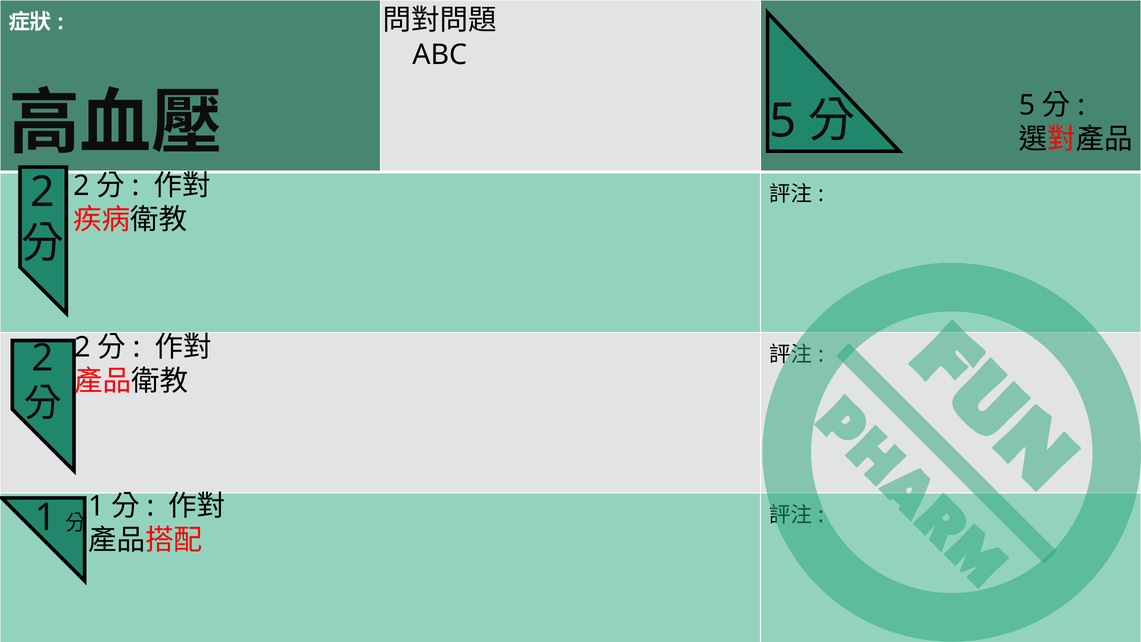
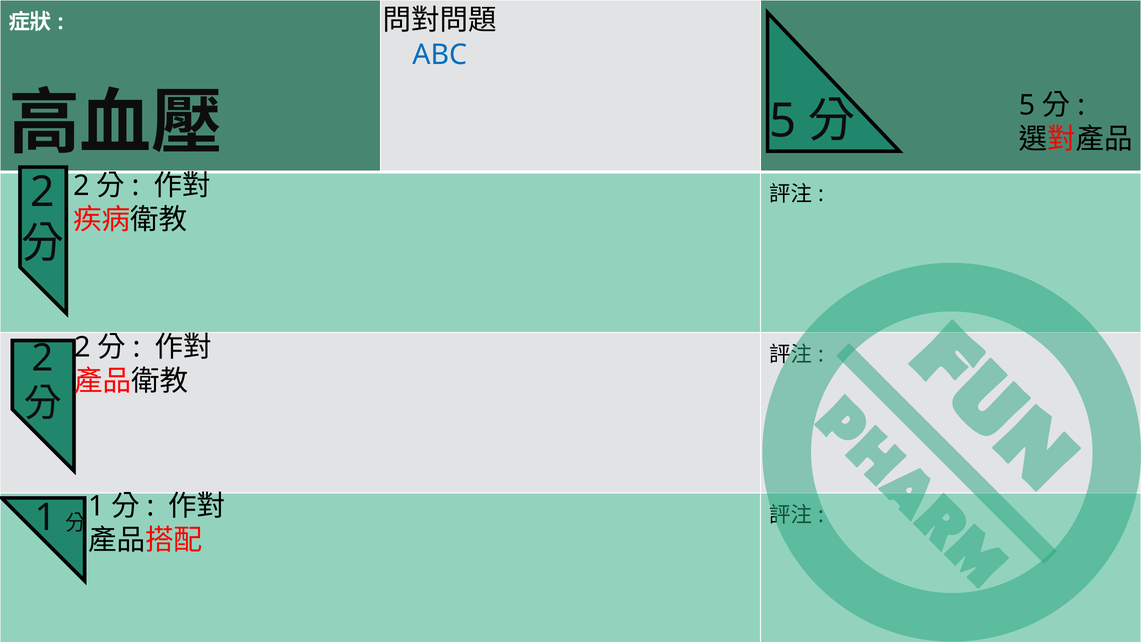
ABC colour: black -> blue
